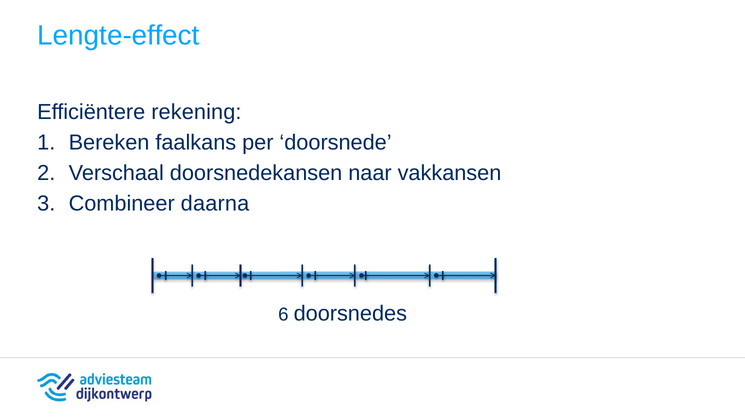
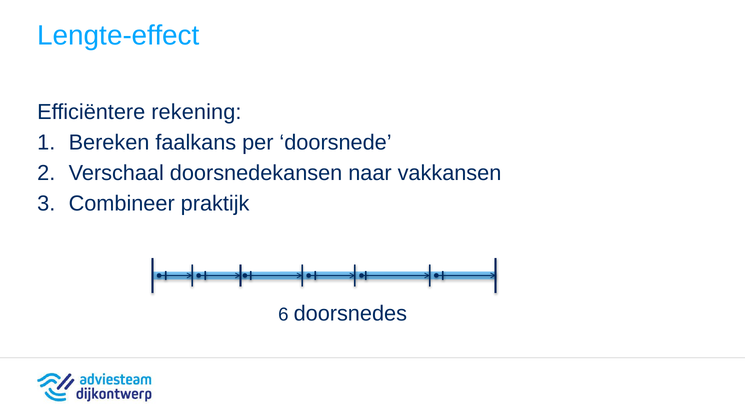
daarna: daarna -> praktijk
